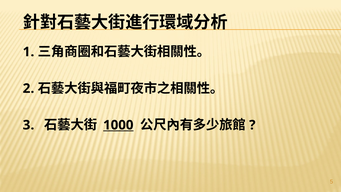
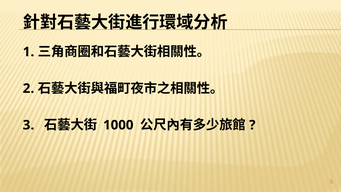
1000 underline: present -> none
